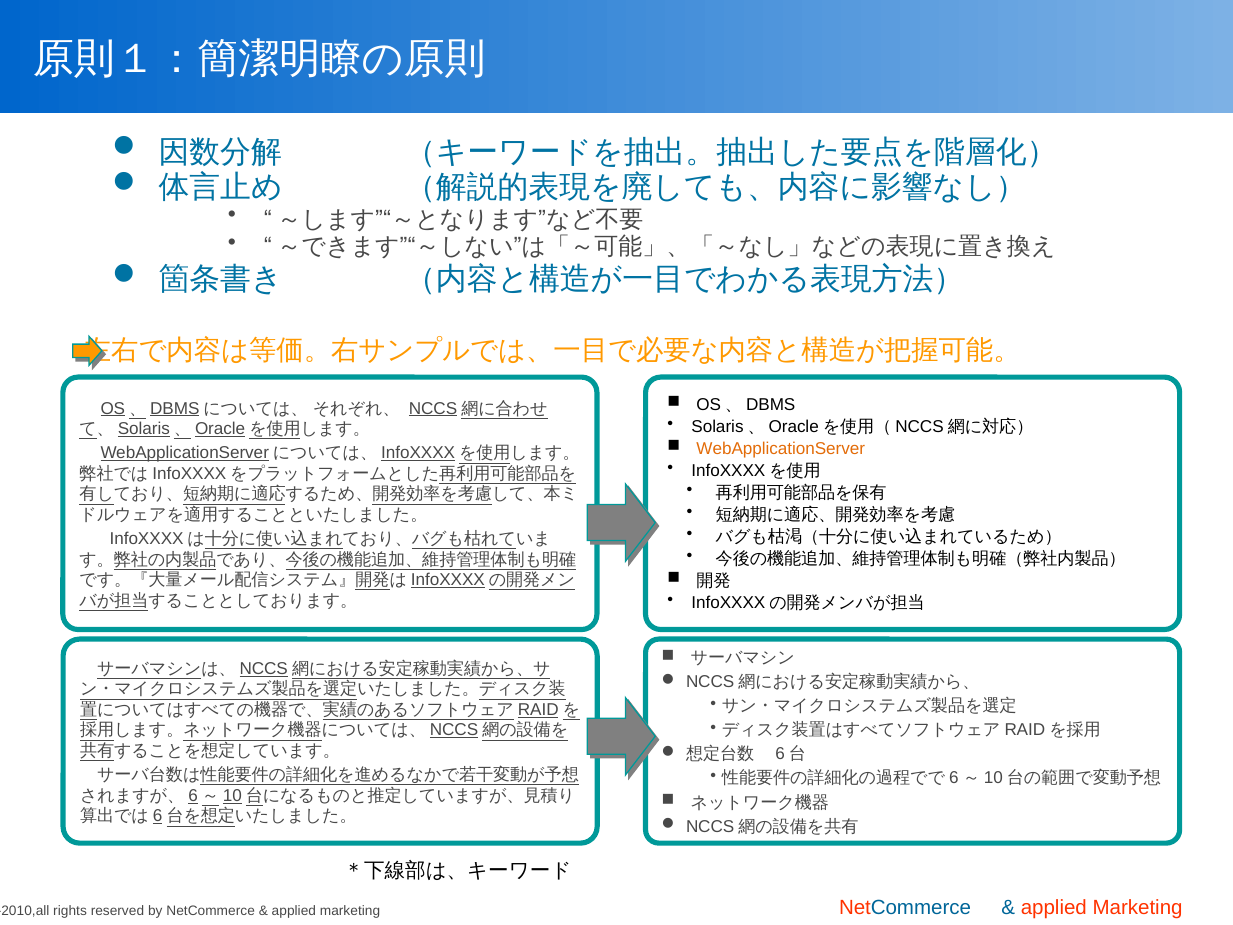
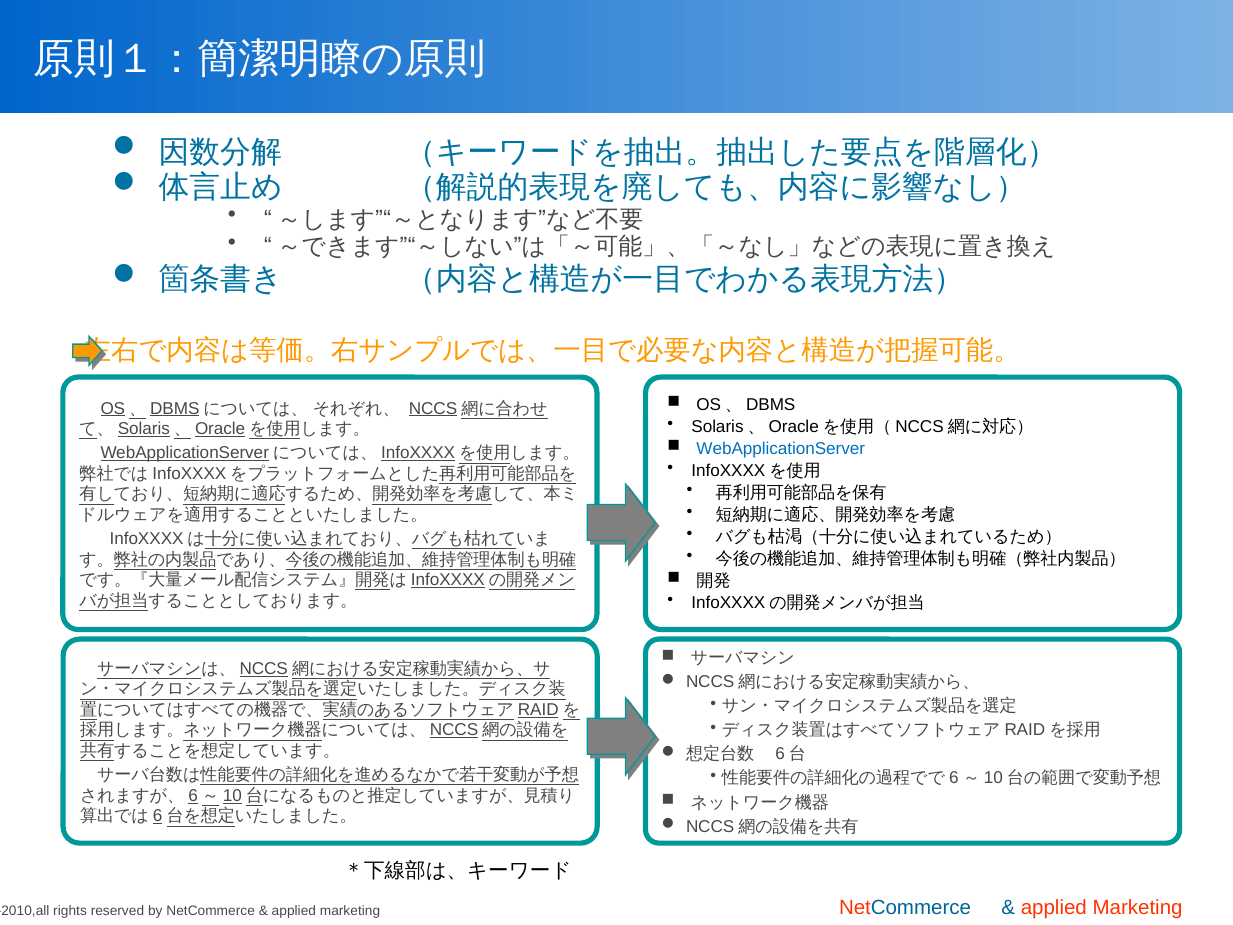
WebApplicationServer colour: orange -> blue
